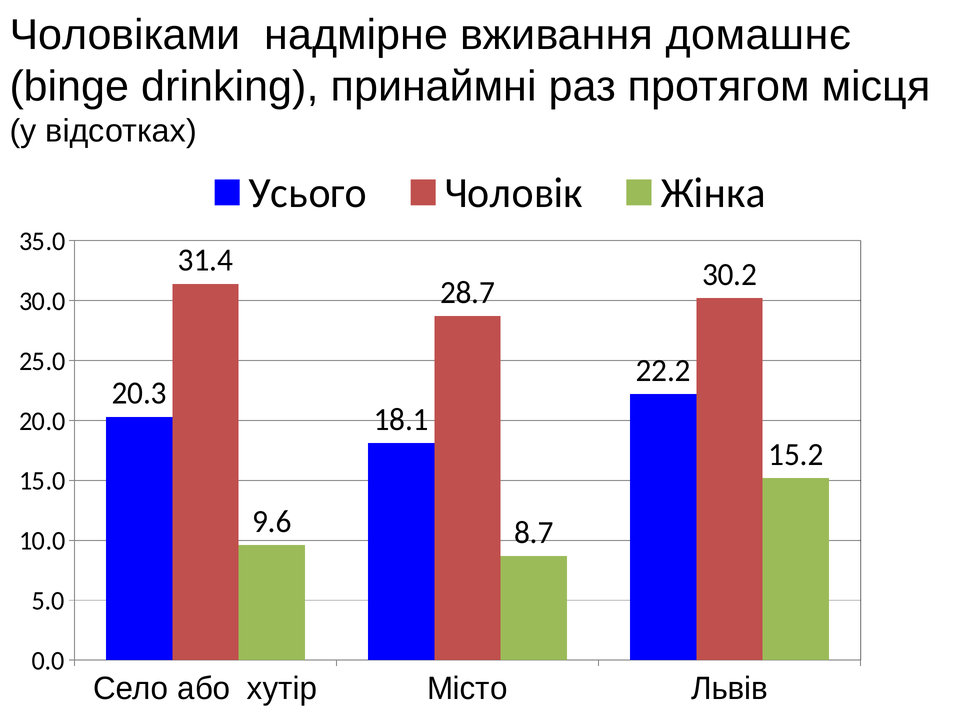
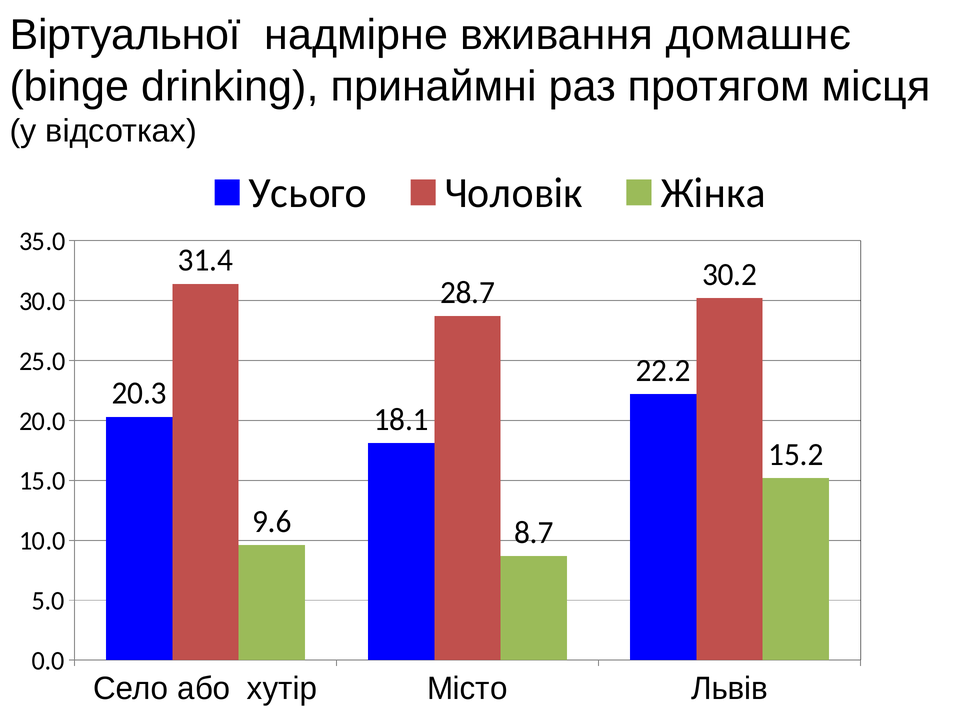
Чоловіками: Чоловіками -> Віртуальної
